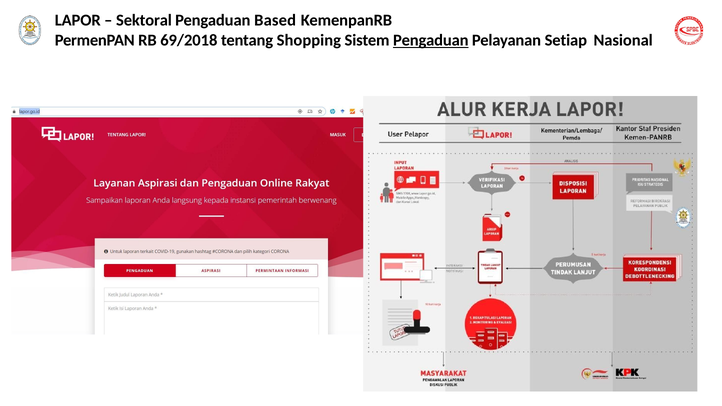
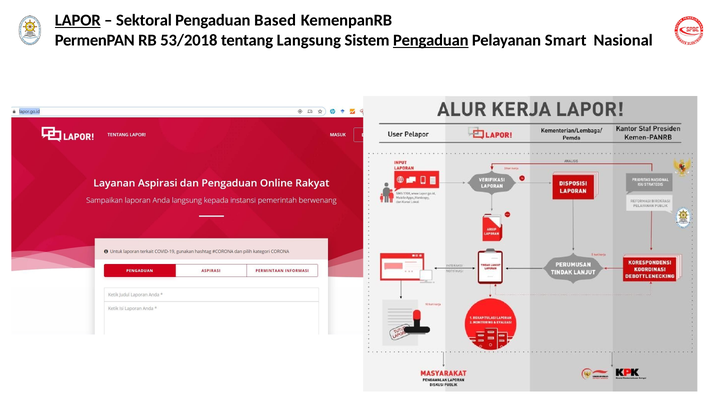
LAPOR underline: none -> present
69/2018: 69/2018 -> 53/2018
Shopping: Shopping -> Langsung
Setiap: Setiap -> Smart
